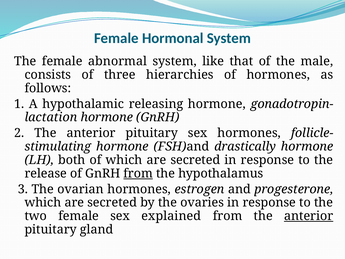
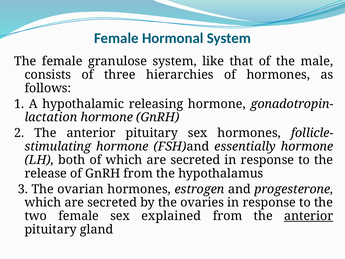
abnormal: abnormal -> granulose
drastically: drastically -> essentially
from at (138, 173) underline: present -> none
